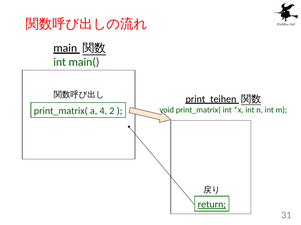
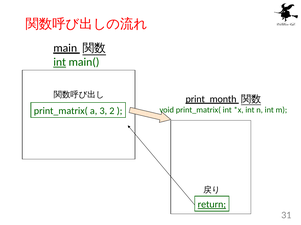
int at (60, 62) underline: none -> present
print_teihen: print_teihen -> print_month
4: 4 -> 3
